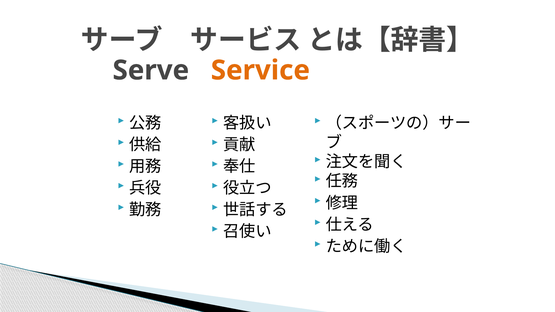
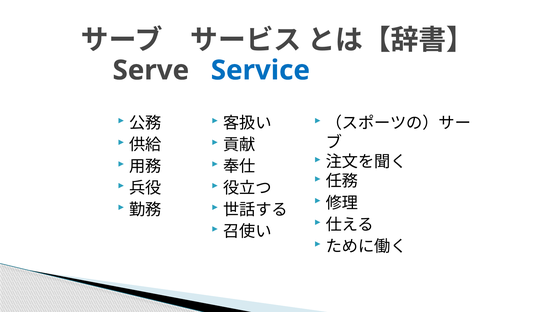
Service colour: orange -> blue
